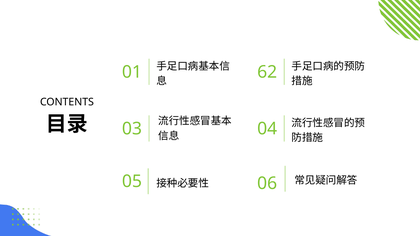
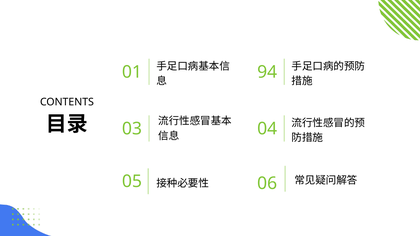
62: 62 -> 94
